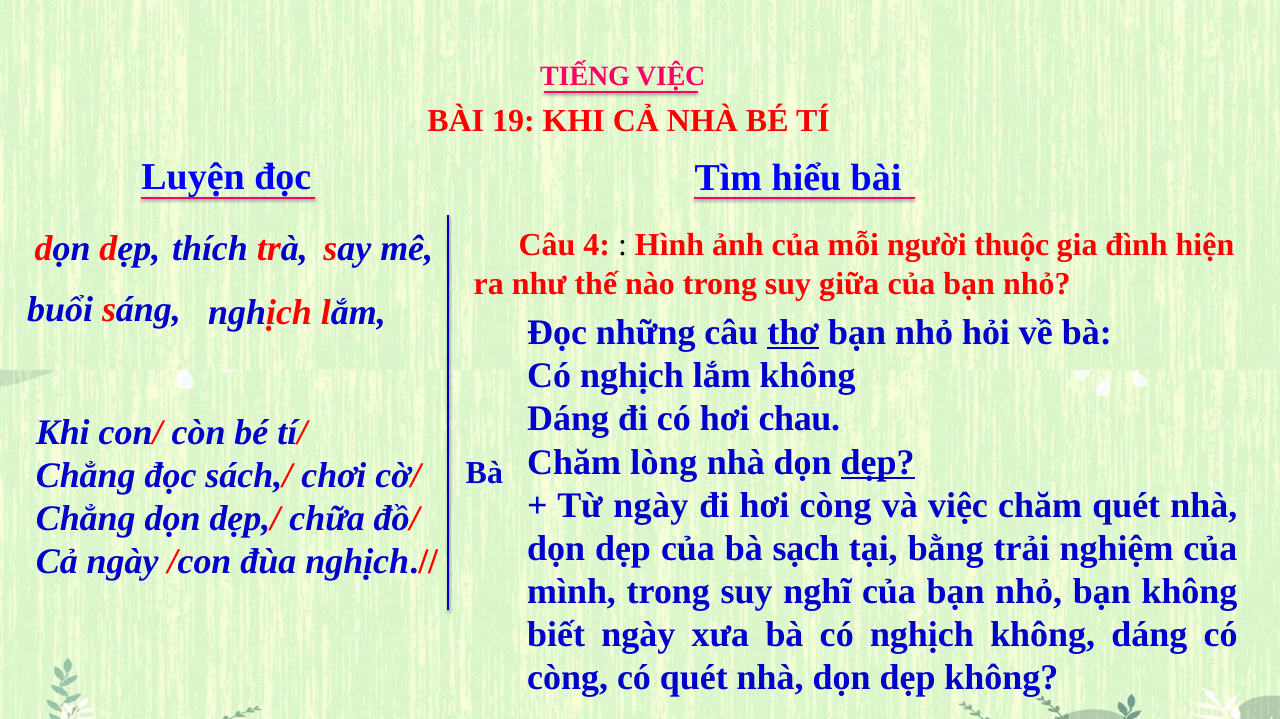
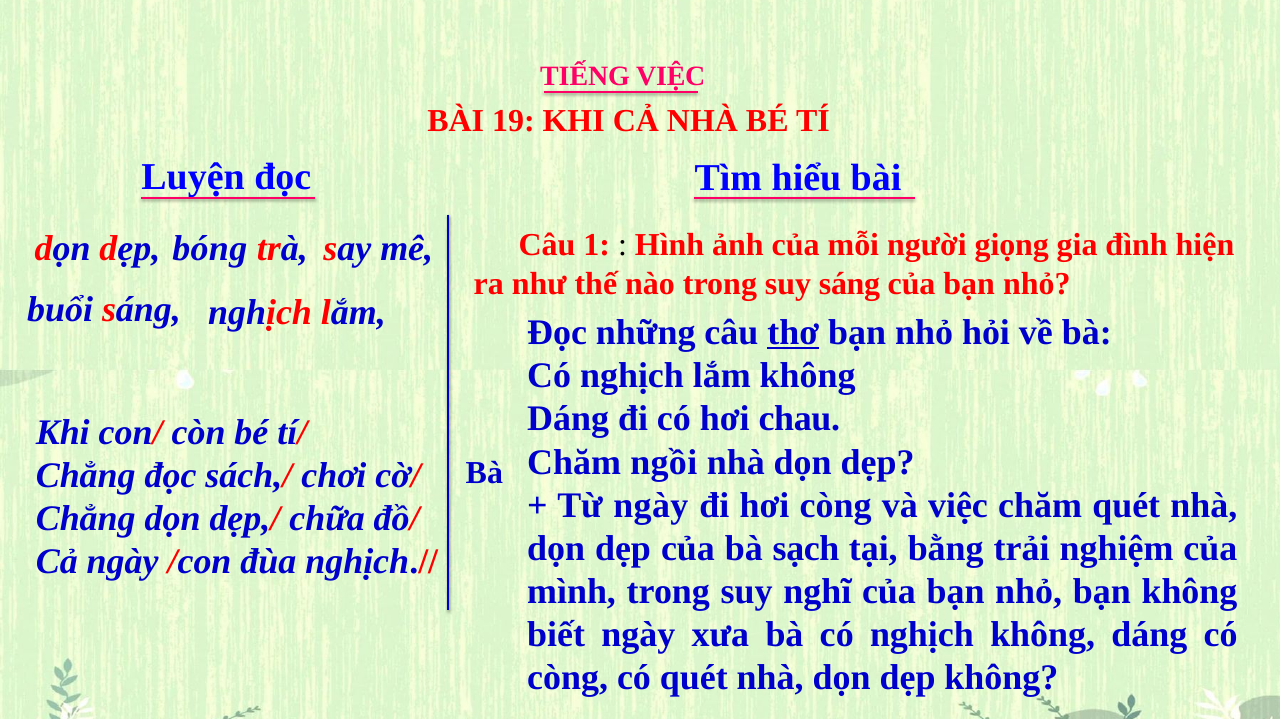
4: 4 -> 1
thuộc: thuộc -> giọng
thích: thích -> bóng
suy giữa: giữa -> sáng
lòng: lòng -> ngồi
dẹp at (878, 462) underline: present -> none
